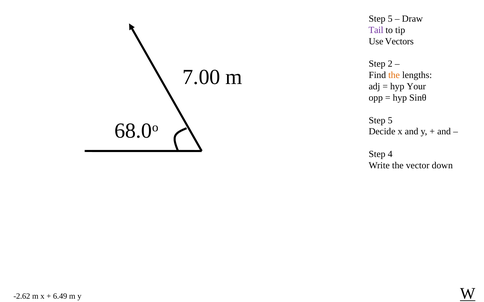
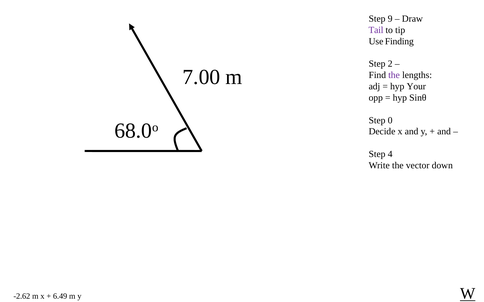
5 at (390, 19): 5 -> 9
Vectors: Vectors -> Finding
the at (394, 75) colour: orange -> purple
5 at (390, 120): 5 -> 0
